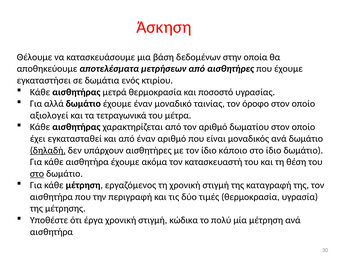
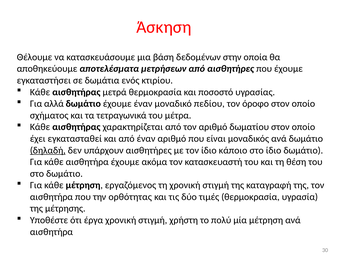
ταινίας: ταινίας -> πεδίου
αξιολογεί: αξιολογεί -> σχήματος
στο at (37, 173) underline: present -> none
περιγραφή: περιγραφή -> ορθότητας
κώδικα: κώδικα -> χρήστη
